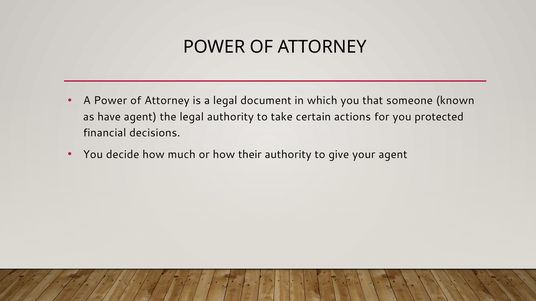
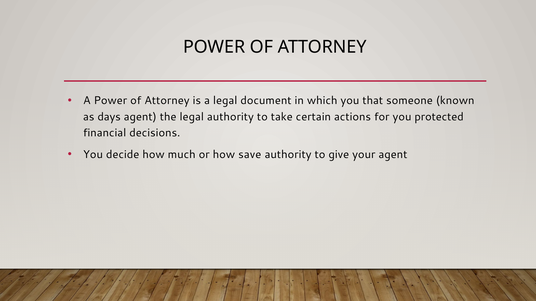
have: have -> days
their: their -> save
